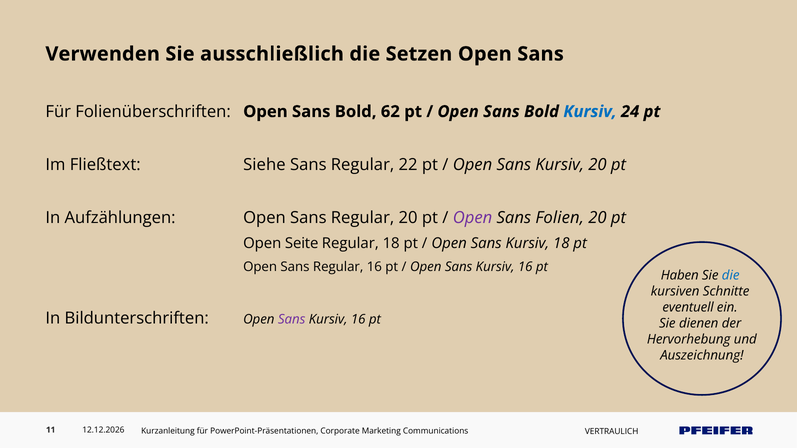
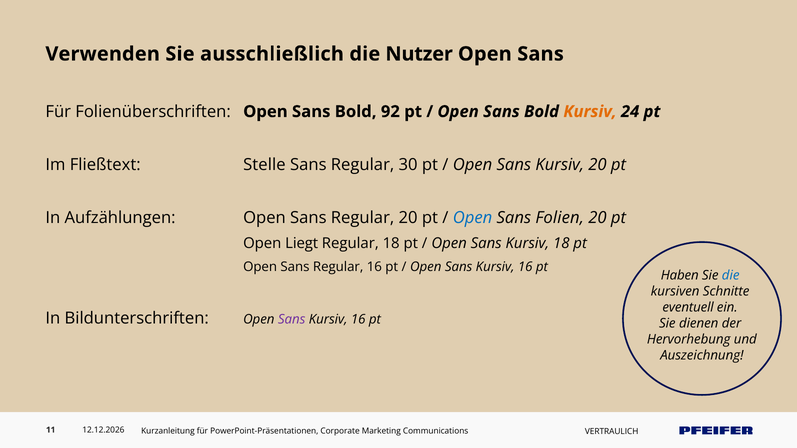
Setzen: Setzen -> Nutzer
62: 62 -> 92
Kursiv at (590, 112) colour: blue -> orange
Siehe: Siehe -> Stelle
22: 22 -> 30
Open at (473, 218) colour: purple -> blue
Seite: Seite -> Liegt
